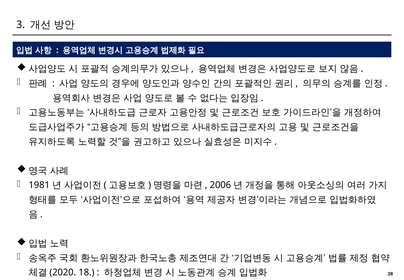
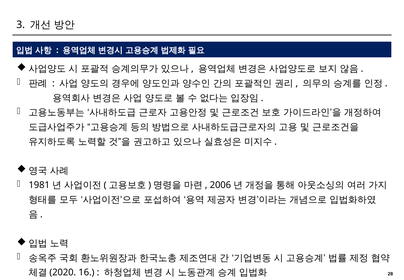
18: 18 -> 16
